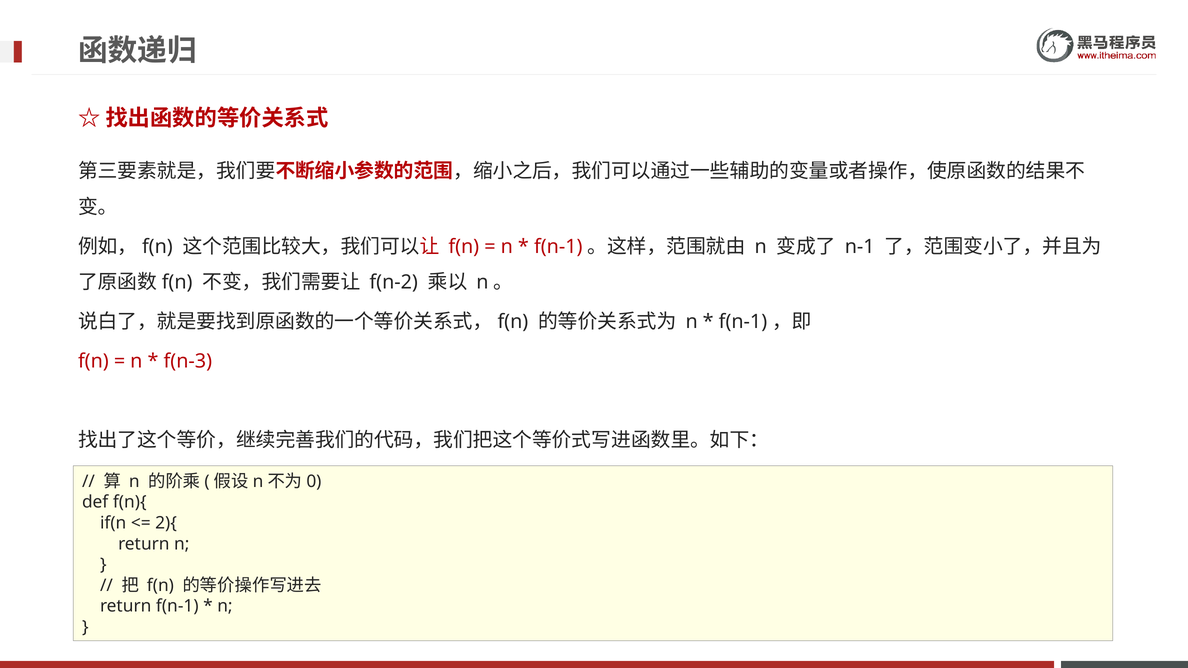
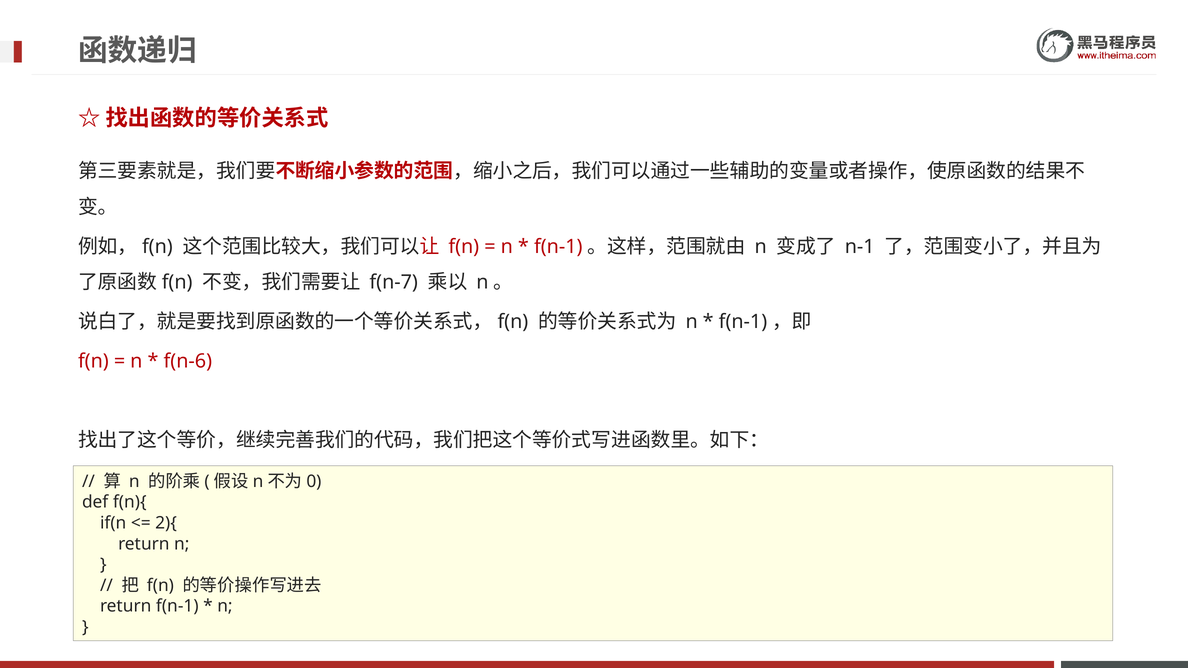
f(n-2: f(n-2 -> f(n-7
f(n-3: f(n-3 -> f(n-6
